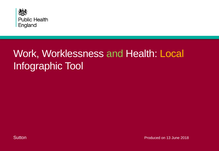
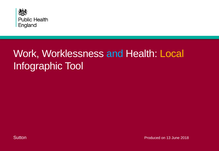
and colour: light green -> light blue
